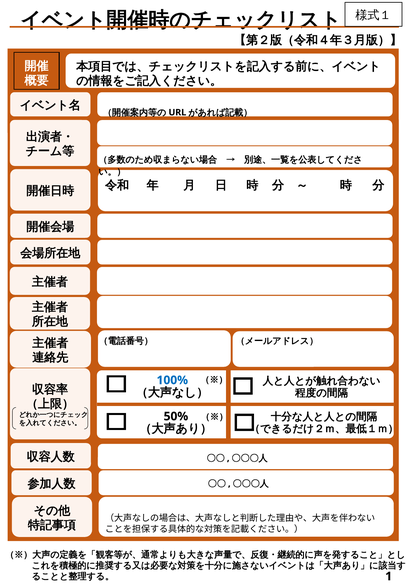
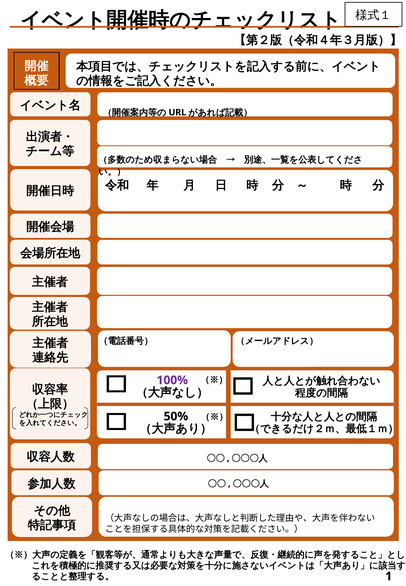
100% colour: blue -> purple
